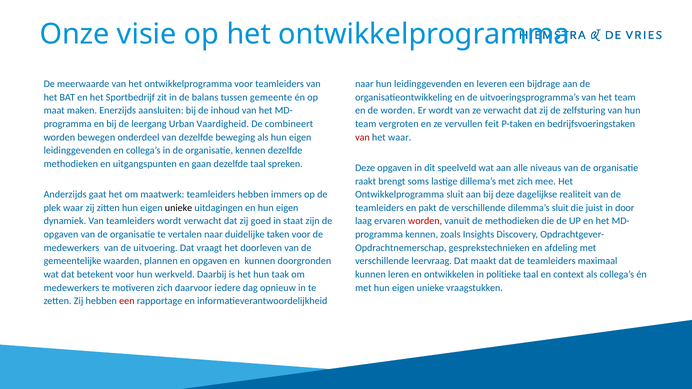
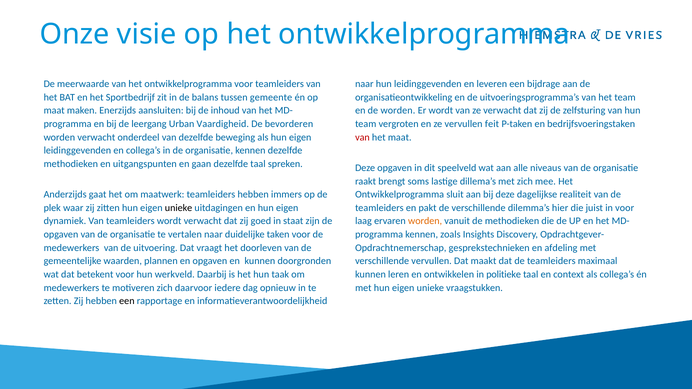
combineert: combineert -> bevorderen
worden bewegen: bewegen -> verwacht
het waar: waar -> maat
dilemma’s sluit: sluit -> hier
in door: door -> voor
worden at (425, 221) colour: red -> orange
verschillende leervraag: leervraag -> vervullen
een at (127, 301) colour: red -> black
